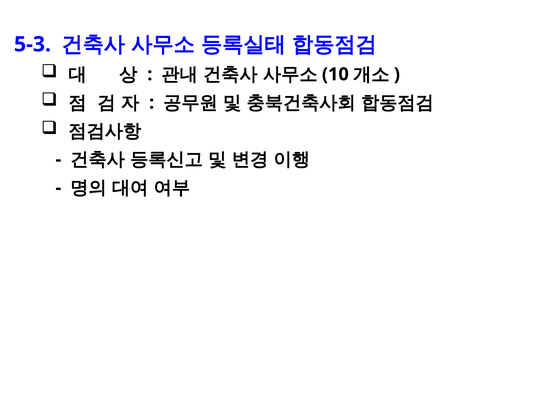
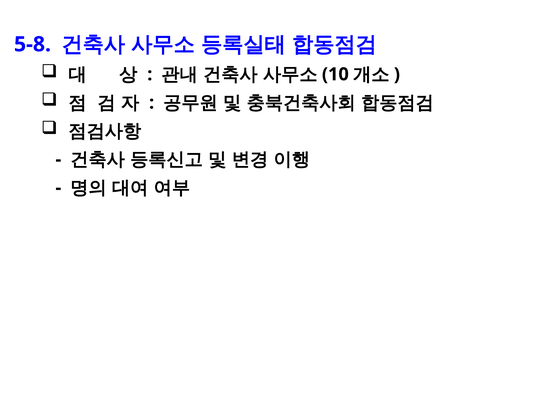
5-3: 5-3 -> 5-8
